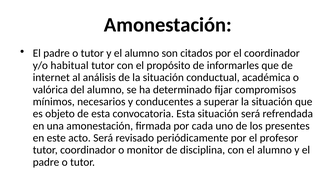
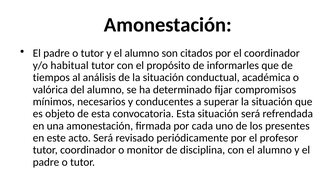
internet: internet -> tiempos
